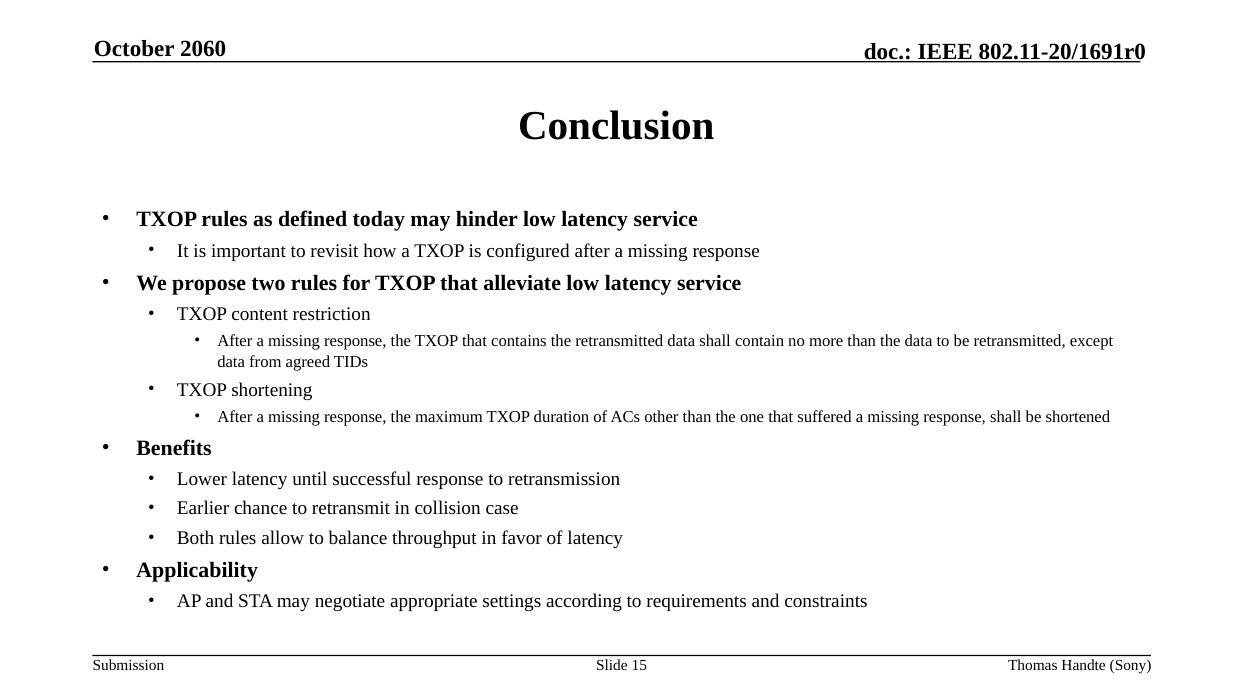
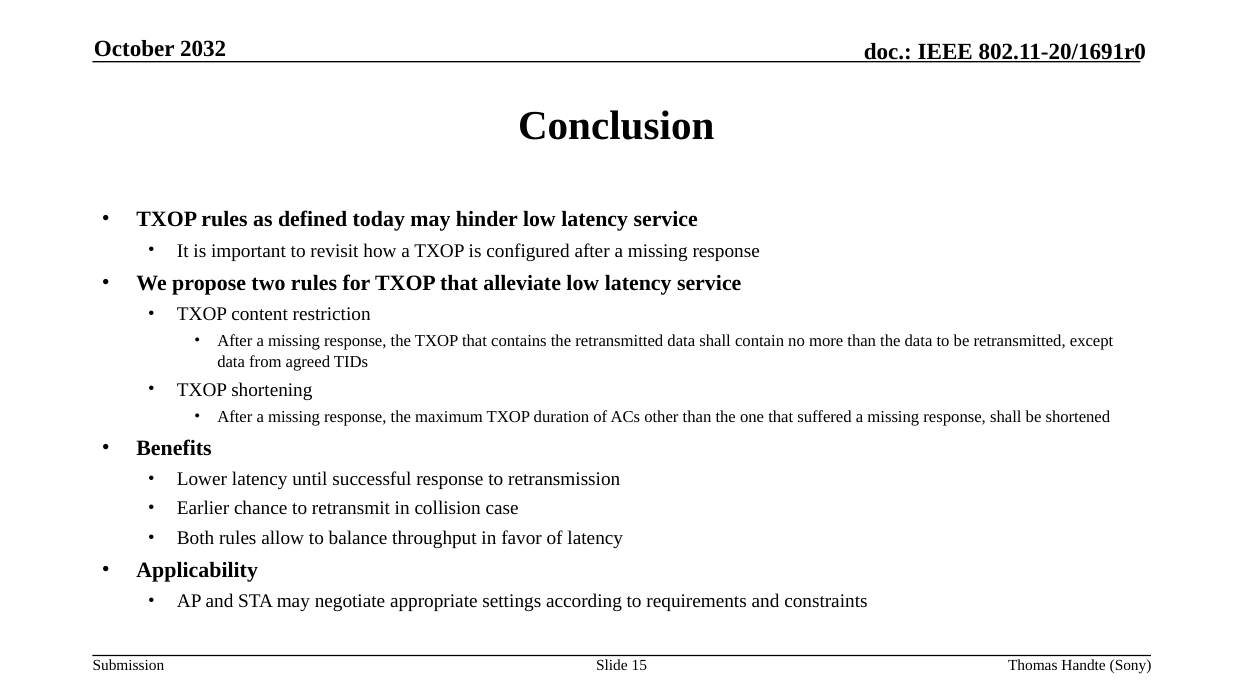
2060: 2060 -> 2032
